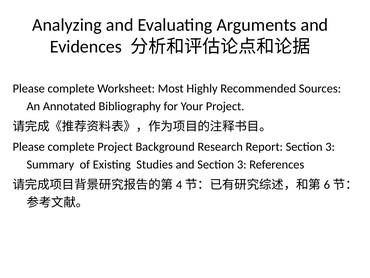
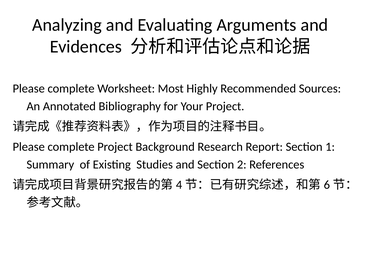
Report Section 3: 3 -> 1
and Section 3: 3 -> 2
